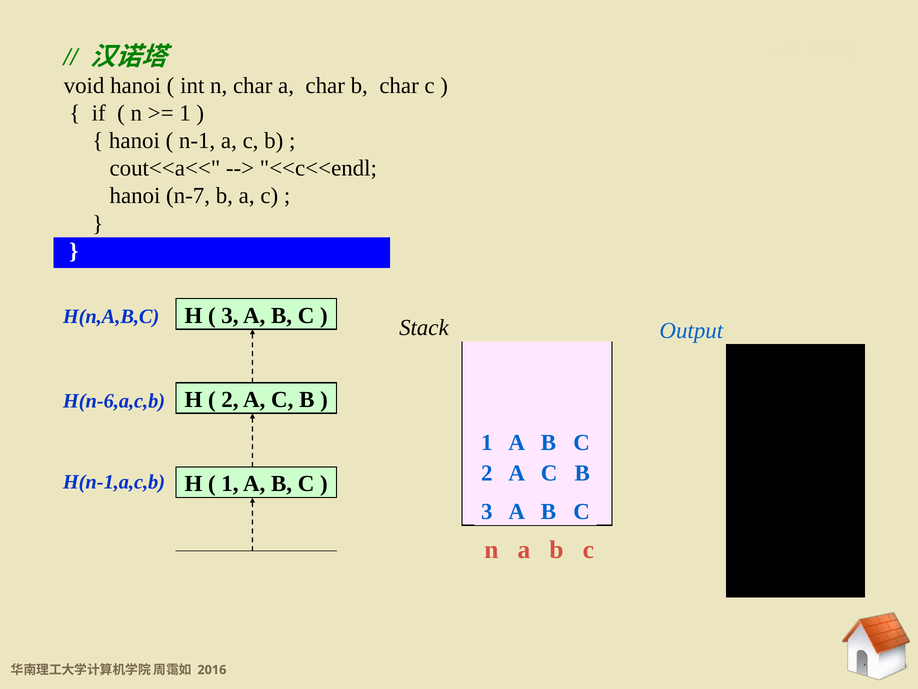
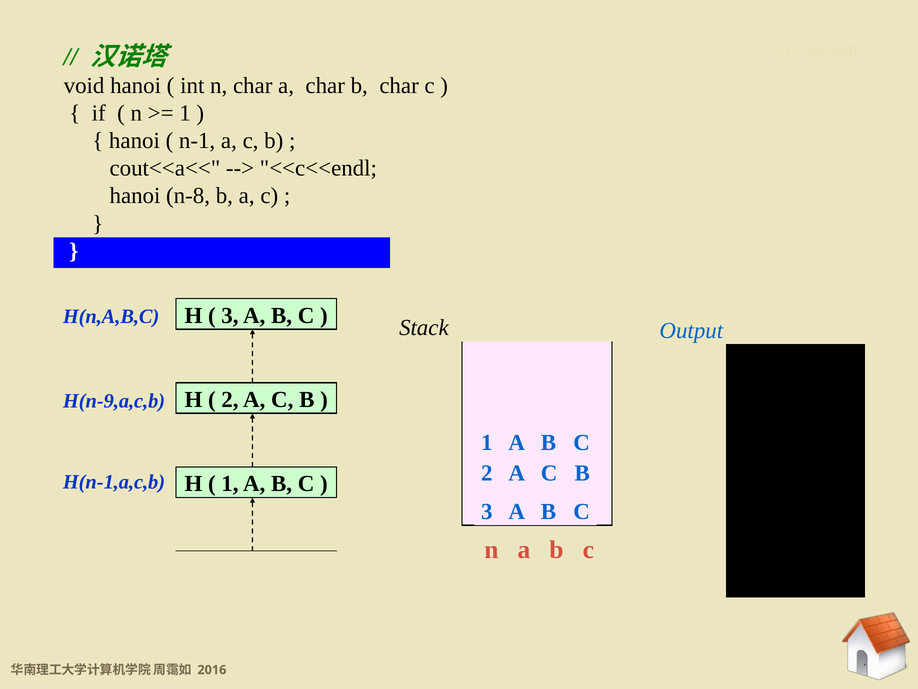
n-7: n-7 -> n-8
H(n-6,a,c,b: H(n-6,a,c,b -> H(n-9,a,c,b
